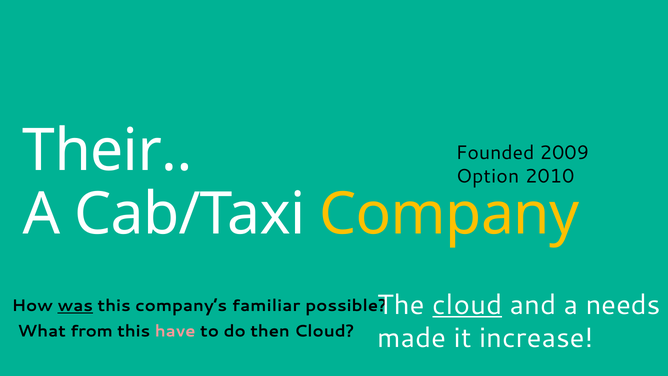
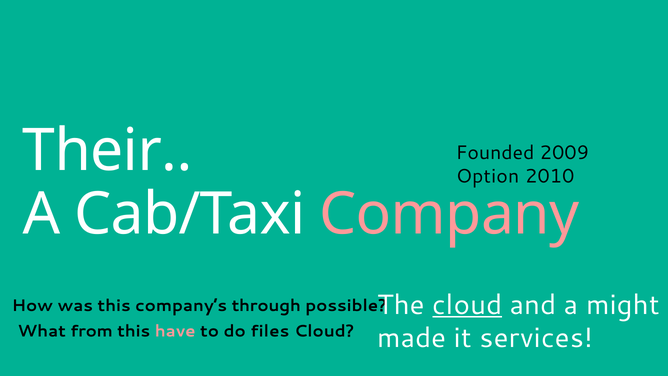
Company colour: yellow -> pink
needs: needs -> might
was underline: present -> none
familiar: familiar -> through
then: then -> files
increase: increase -> services
